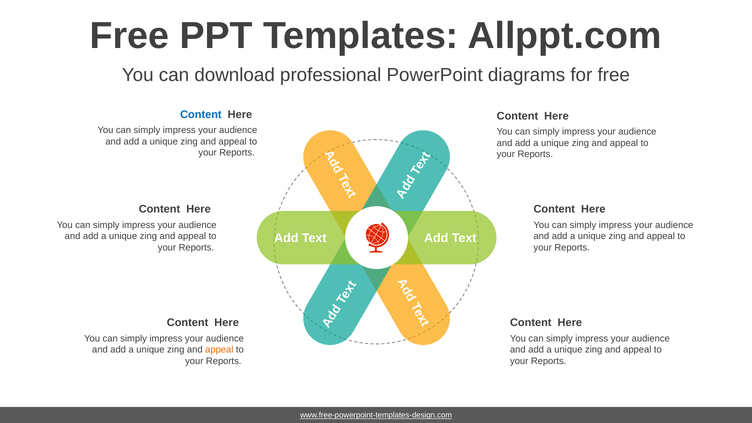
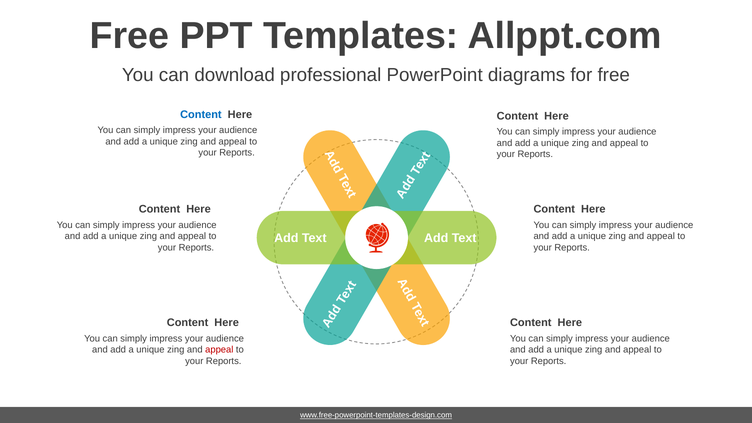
appeal at (219, 350) colour: orange -> red
